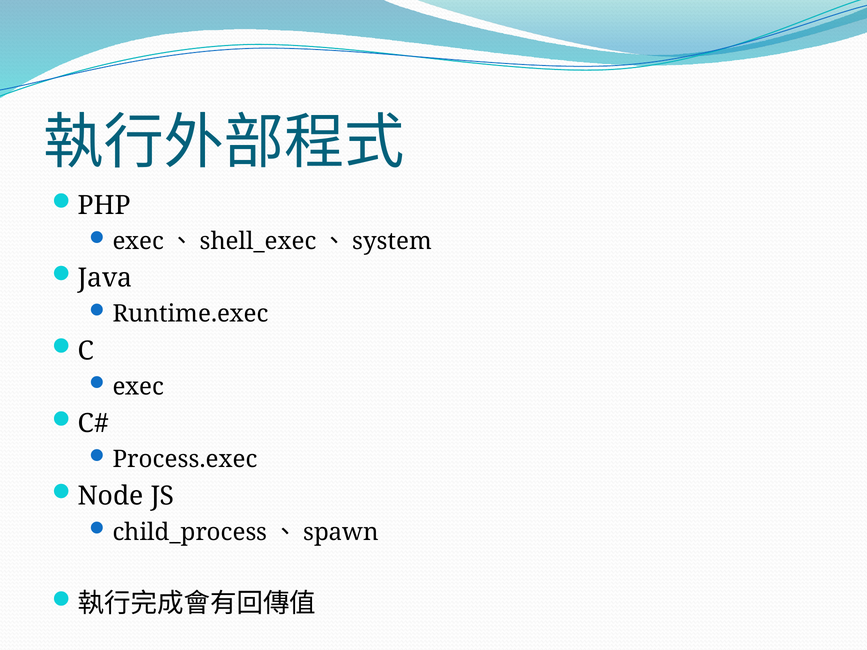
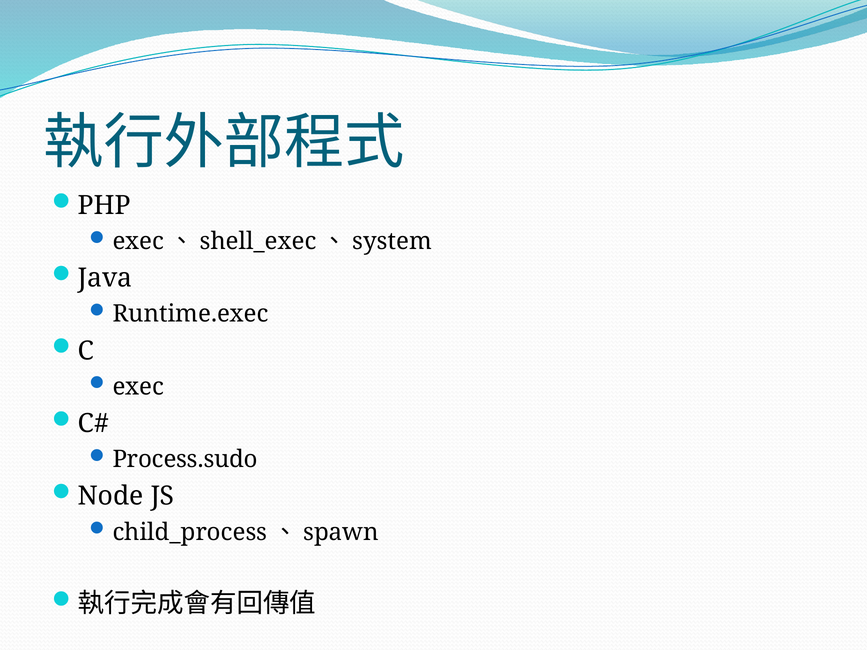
Process.exec: Process.exec -> Process.sudo
